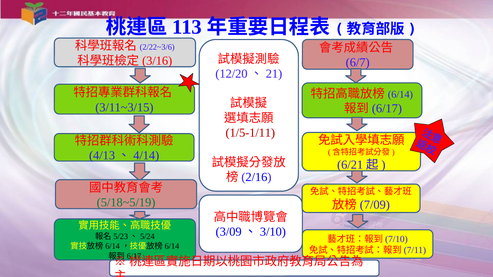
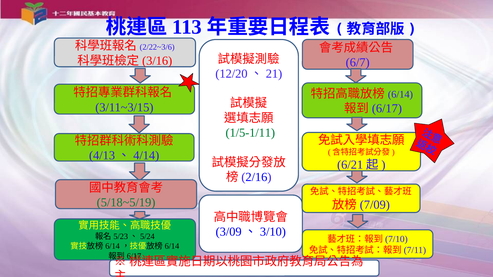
1/5-1/11 colour: red -> green
